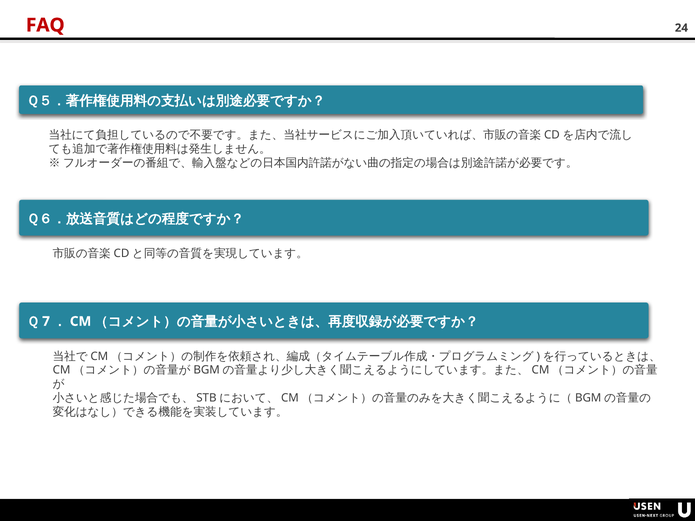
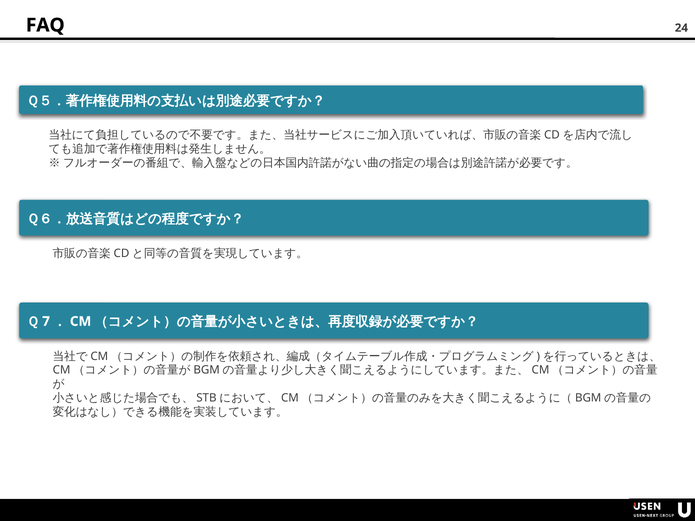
FAQ colour: red -> black
